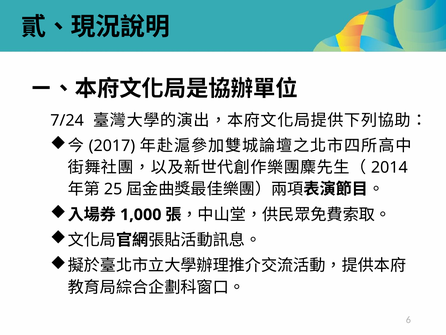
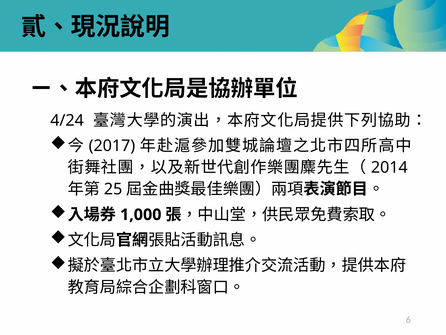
7/24: 7/24 -> 4/24
